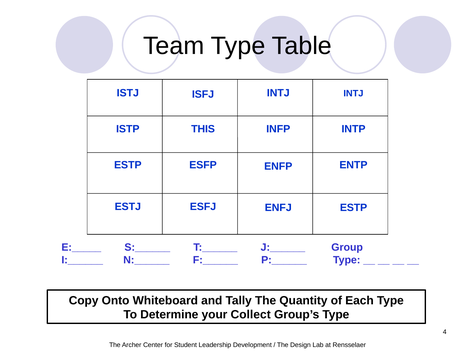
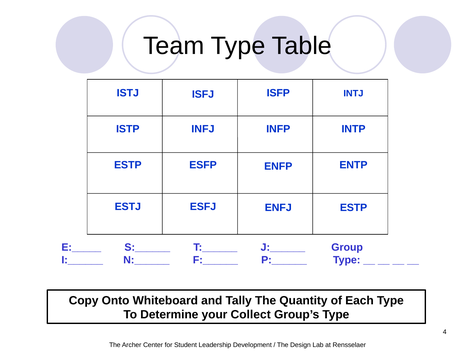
INTJ at (278, 93): INTJ -> ISFP
THIS: THIS -> INFJ
